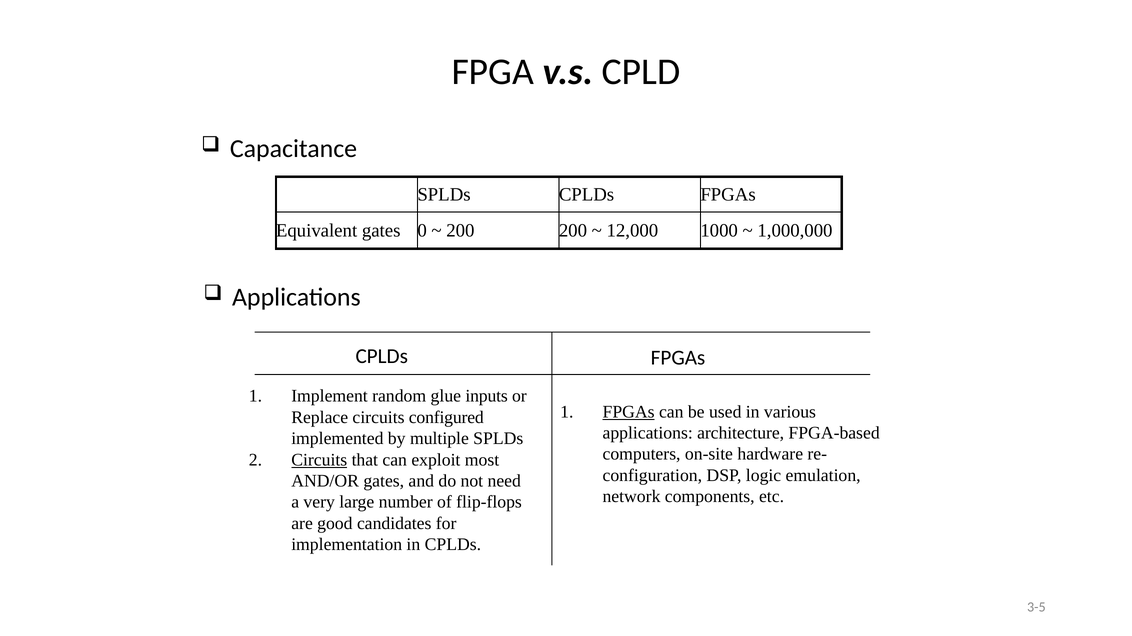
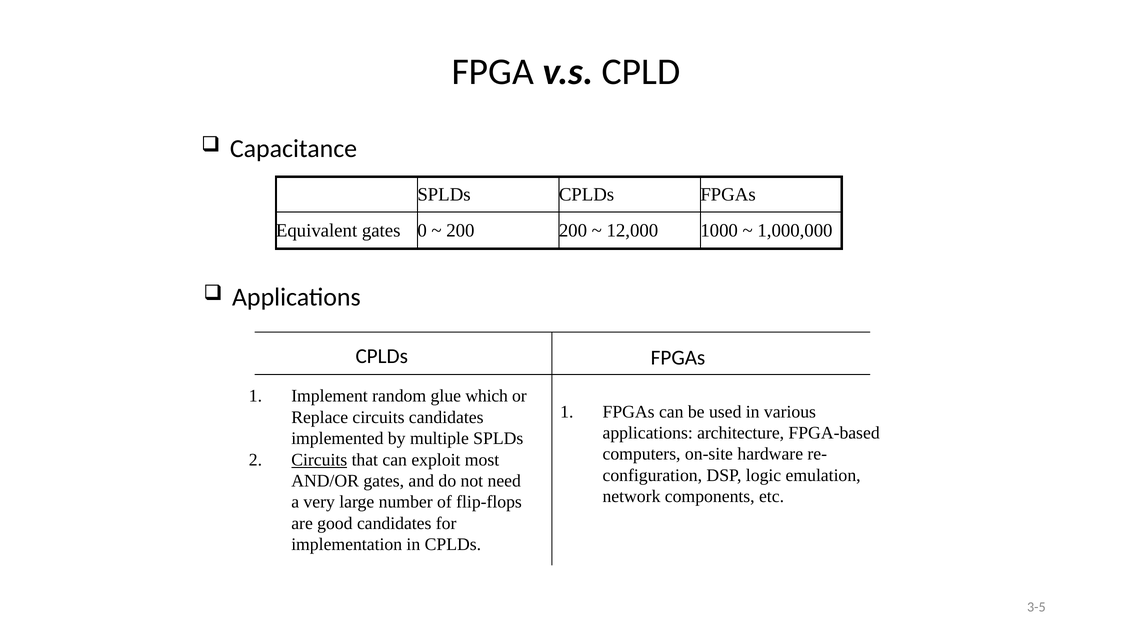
inputs: inputs -> which
FPGAs at (629, 412) underline: present -> none
circuits configured: configured -> candidates
